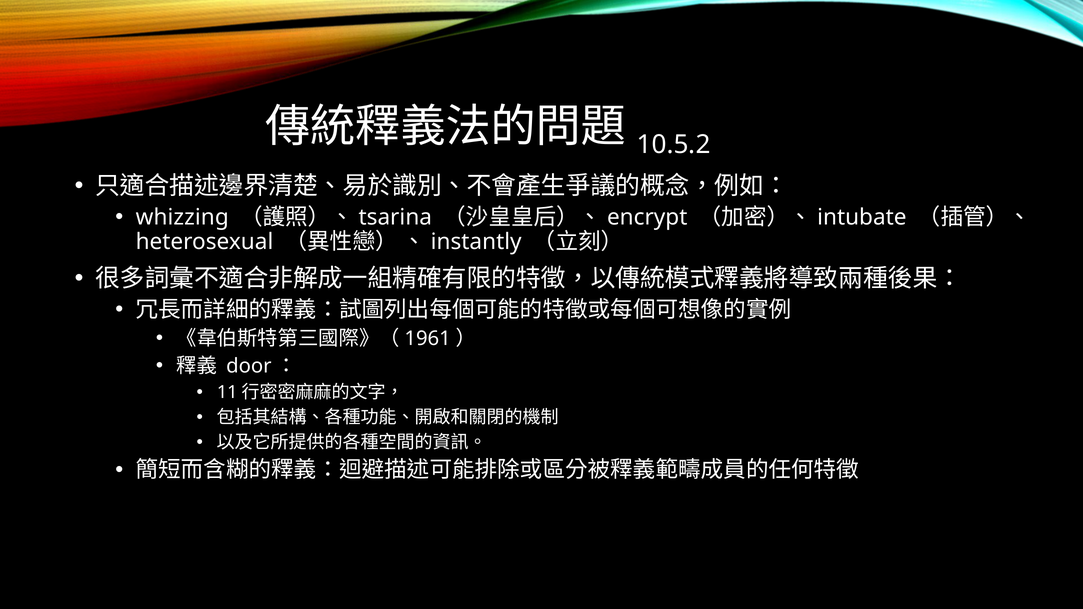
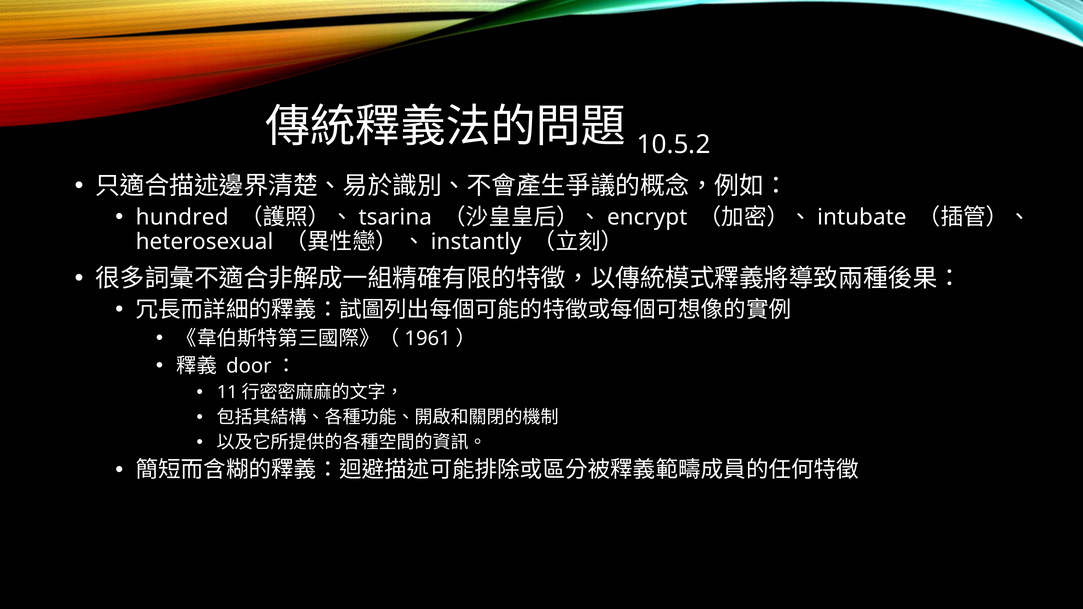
whizzing: whizzing -> hundred
